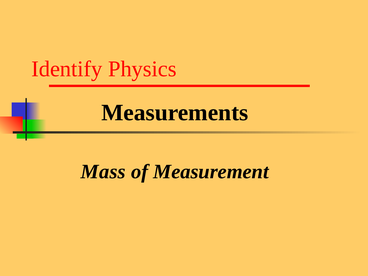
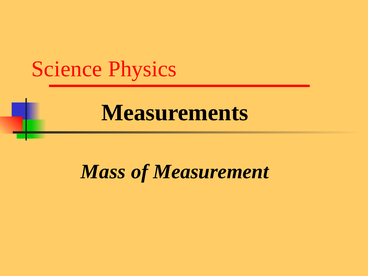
Identify: Identify -> Science
